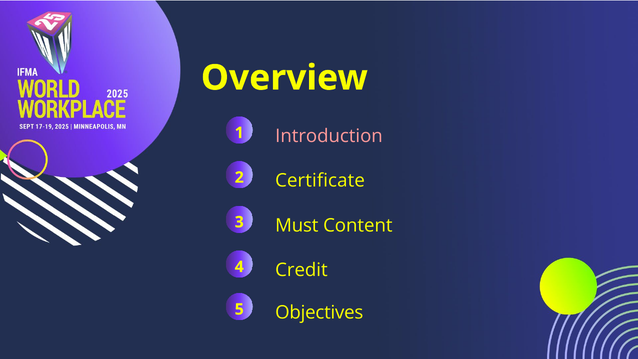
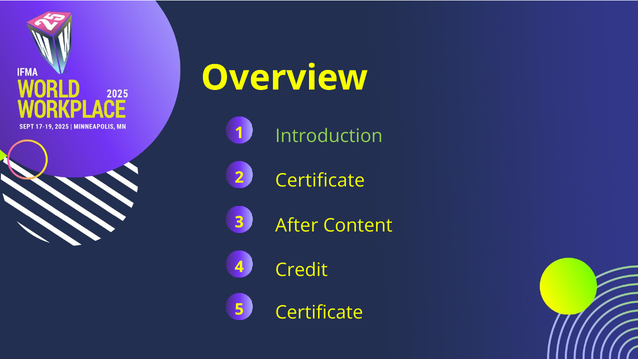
Introduction colour: pink -> light green
Must: Must -> After
Objectives at (319, 313): Objectives -> Certificate
